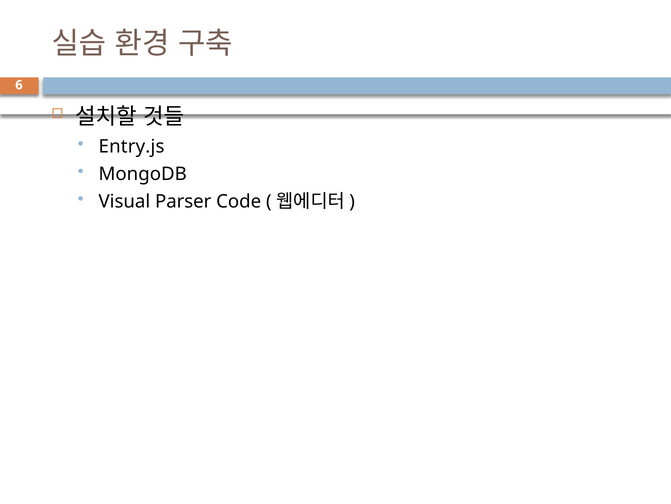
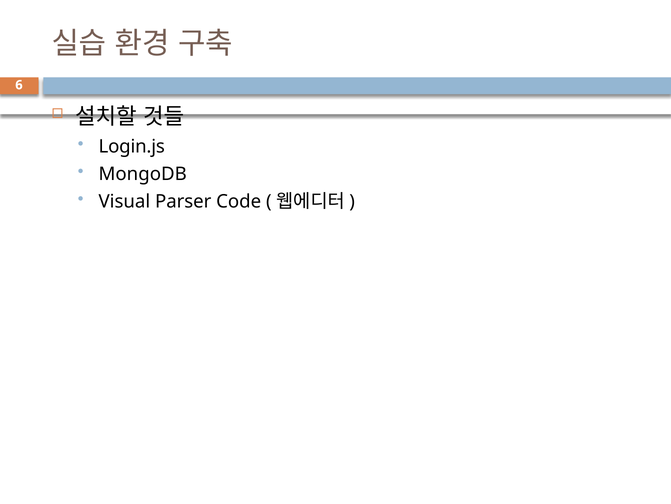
Entry.js: Entry.js -> Login.js
